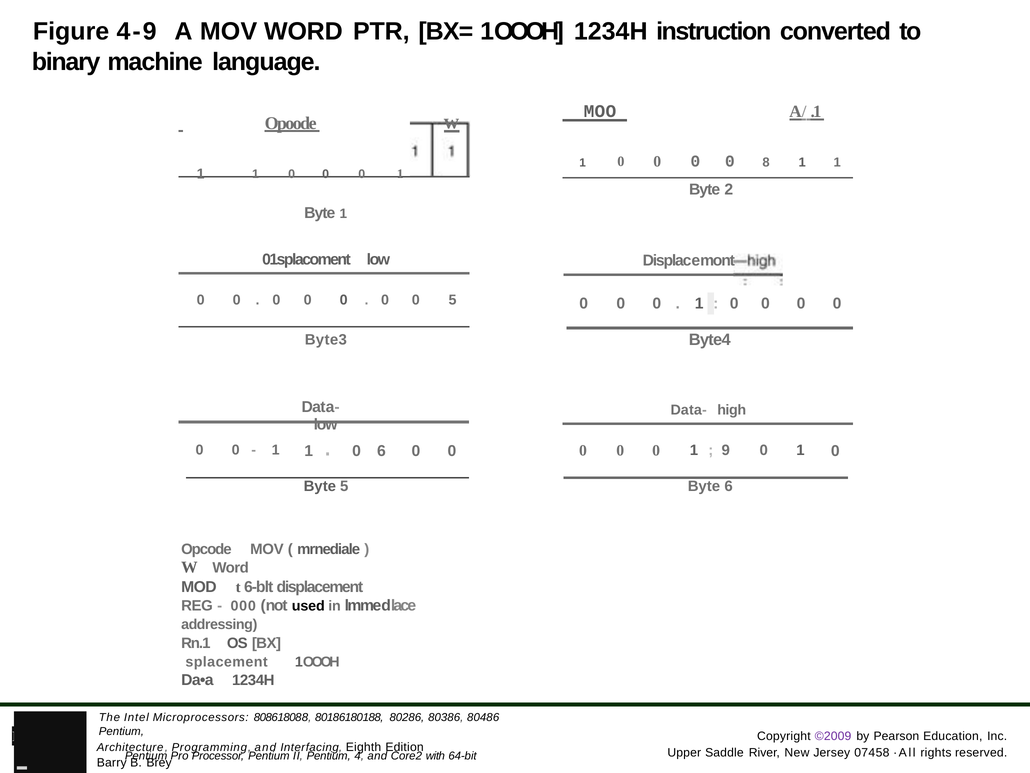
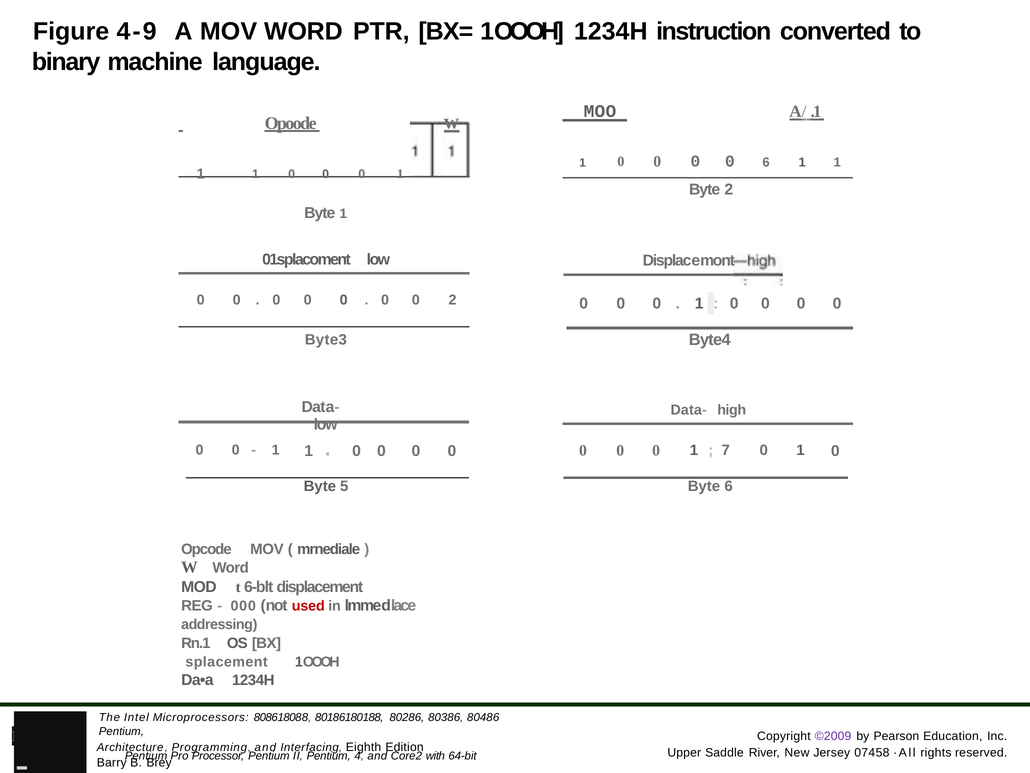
0 8: 8 -> 6
0 5: 5 -> 2
6 at (381, 451): 6 -> 0
9: 9 -> 7
used colour: black -> red
